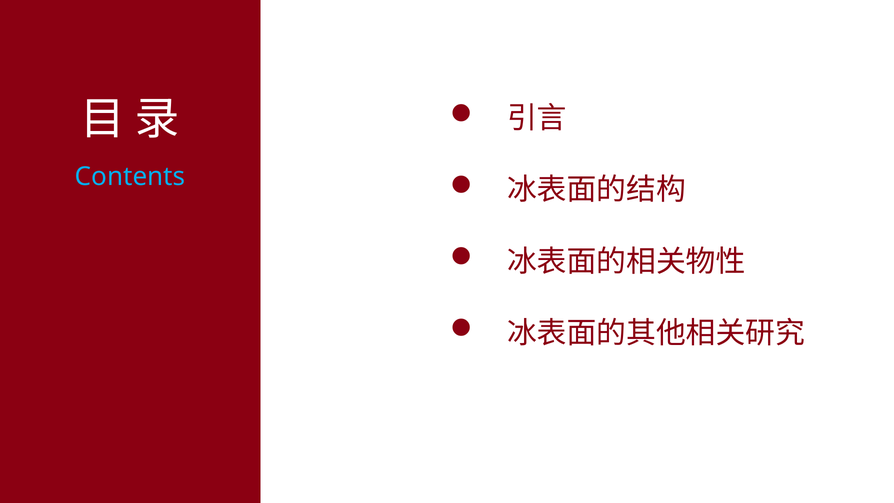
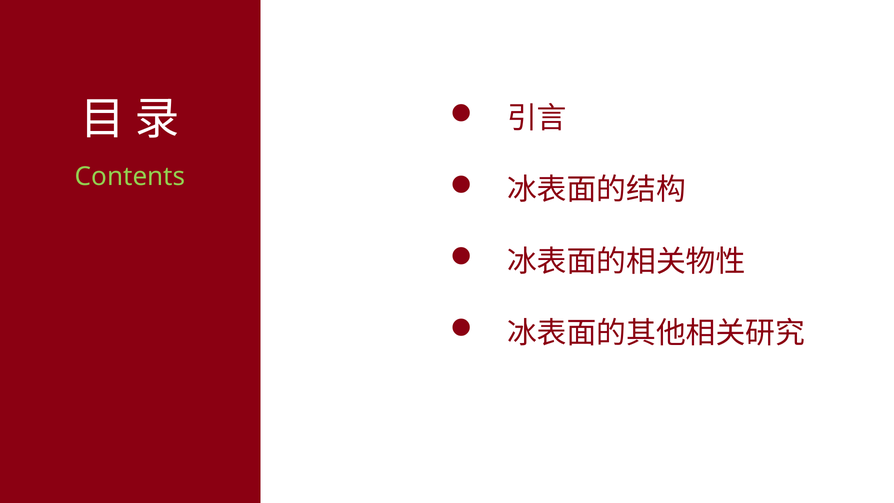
Contents colour: light blue -> light green
